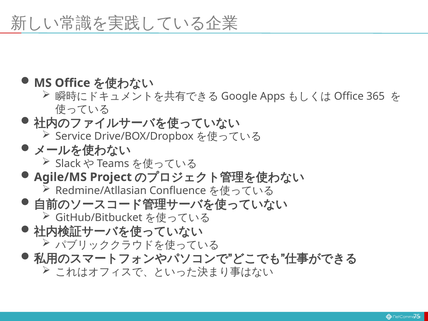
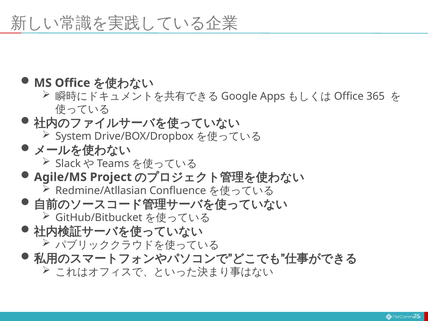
Service: Service -> System
